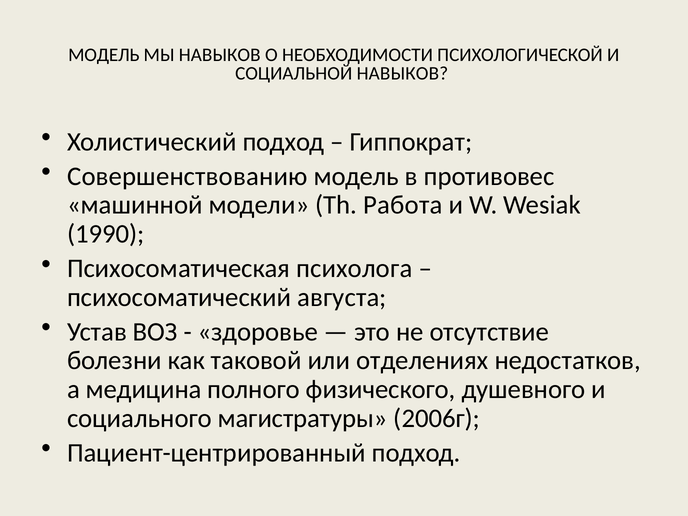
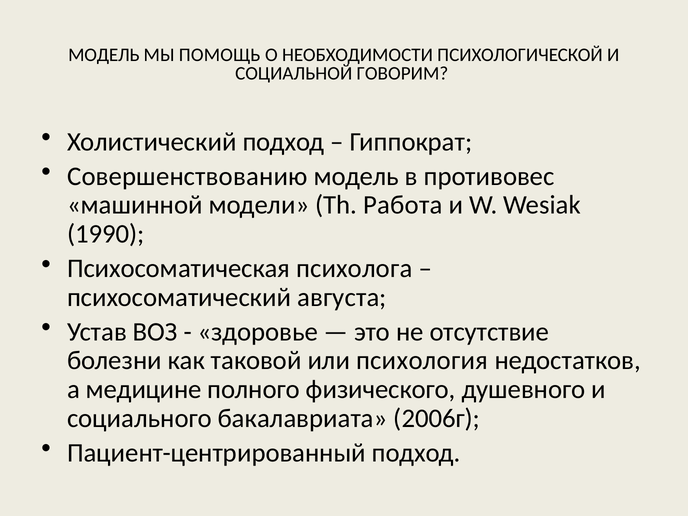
МЫ НАВЫКОВ: НАВЫКОВ -> ПОМОЩЬ
СОЦИАЛЬНОЙ НАВЫКОВ: НАВЫКОВ -> ГОВОРИМ
отделениях: отделениях -> психология
медицина: медицина -> медицине
магистратуры: магистратуры -> бакалавриата
